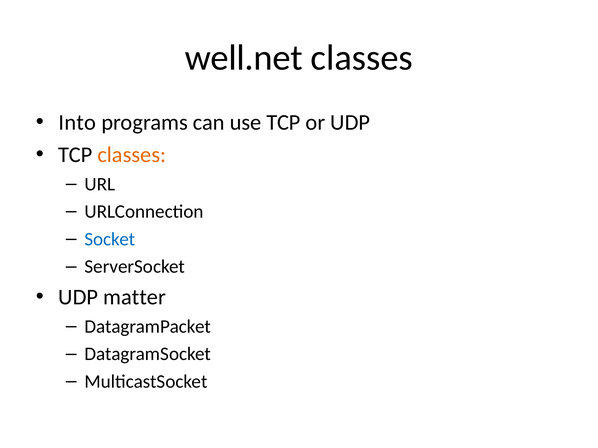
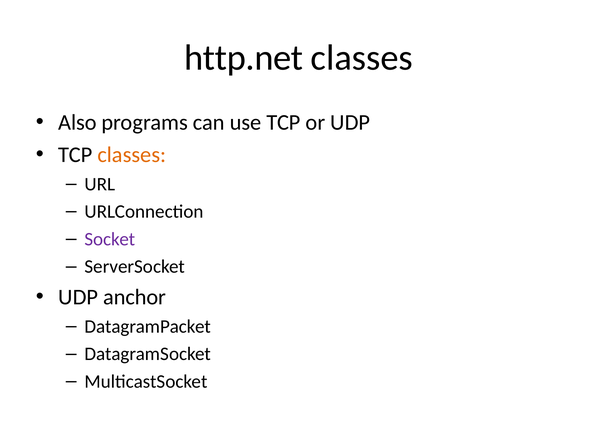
well.net: well.net -> http.net
Into: Into -> Also
Socket colour: blue -> purple
matter: matter -> anchor
